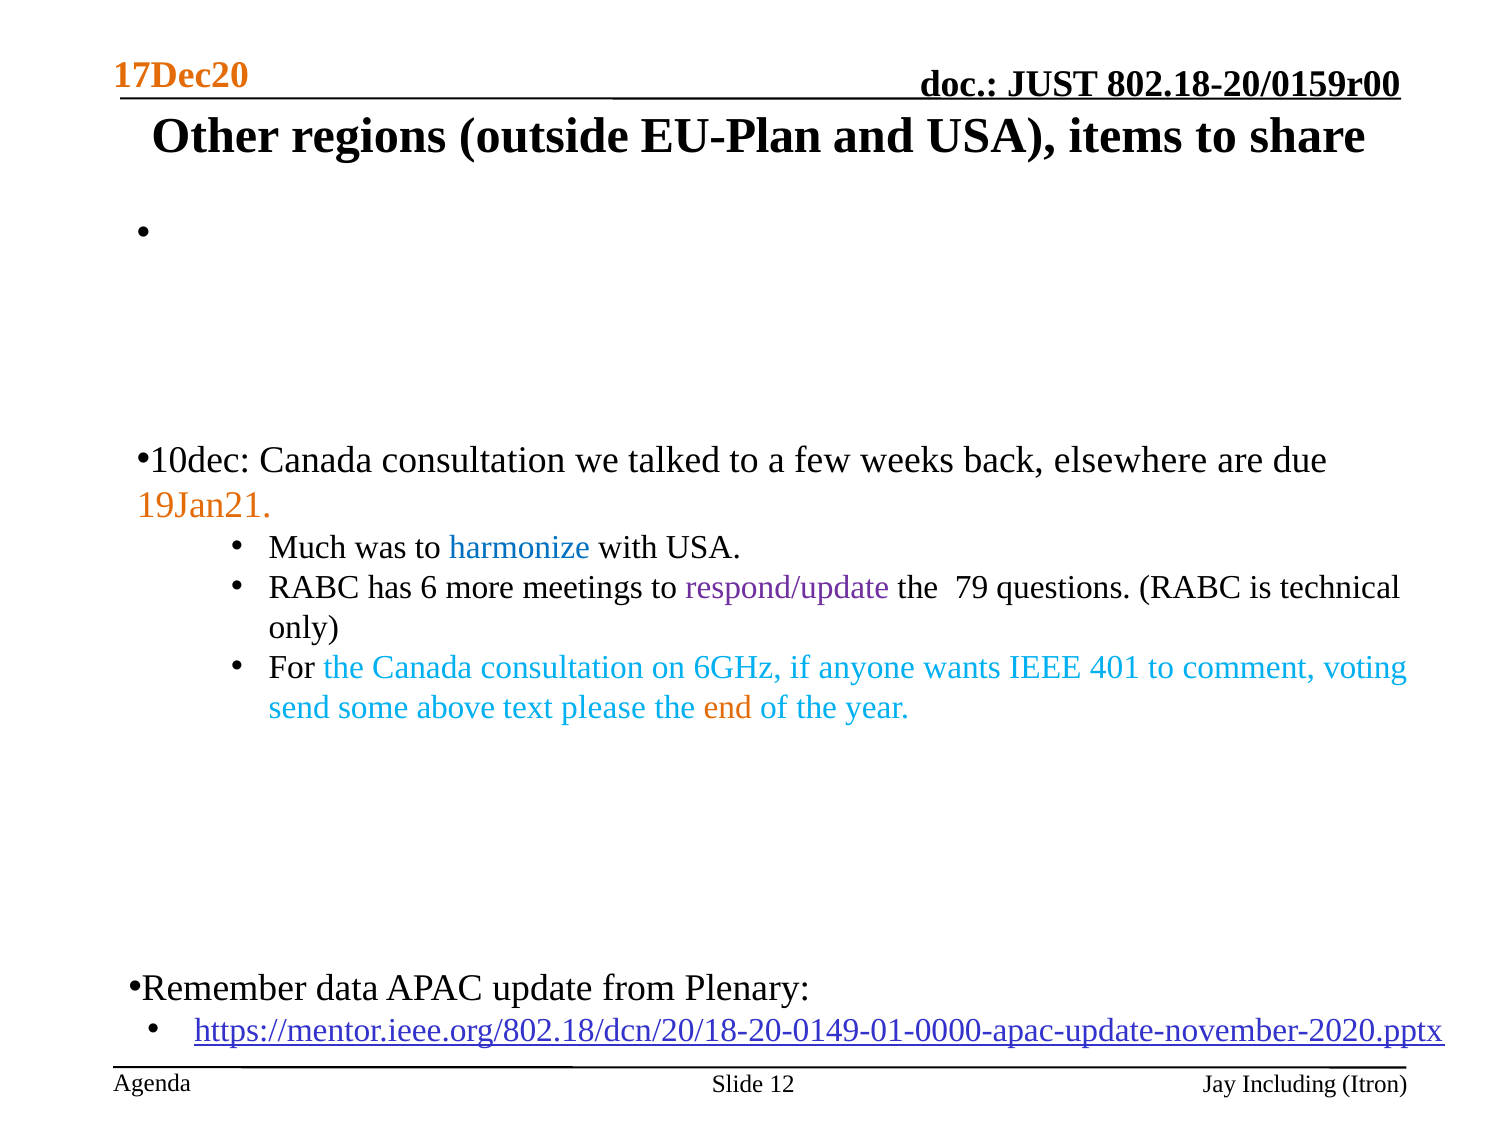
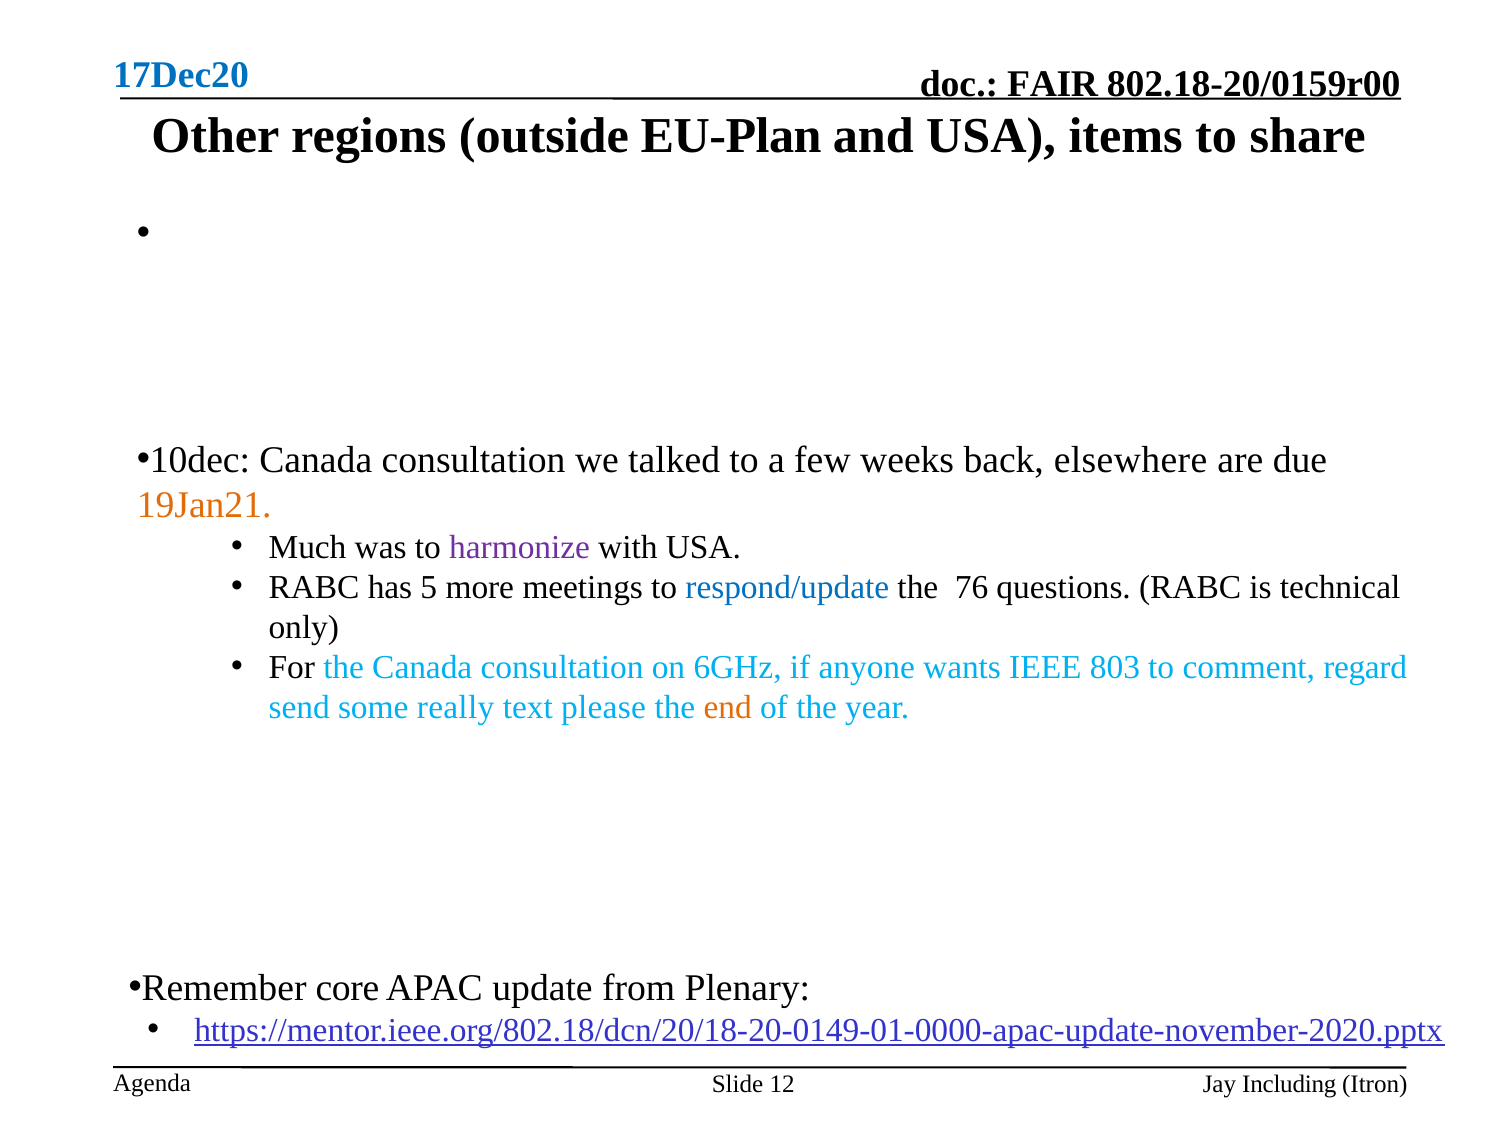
17Dec20 colour: orange -> blue
JUST: JUST -> FAIR
harmonize colour: blue -> purple
6: 6 -> 5
respond/update colour: purple -> blue
79: 79 -> 76
401: 401 -> 803
voting: voting -> regard
above: above -> really
data: data -> core
